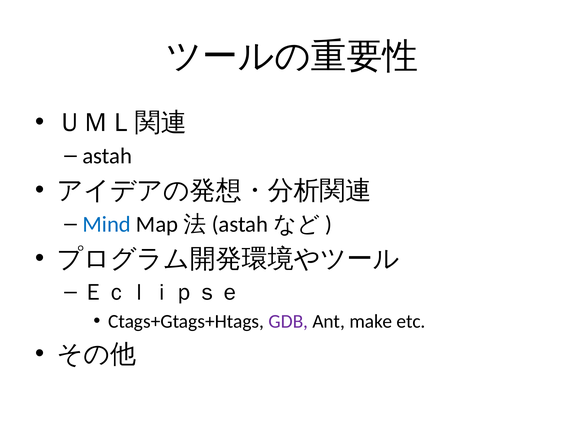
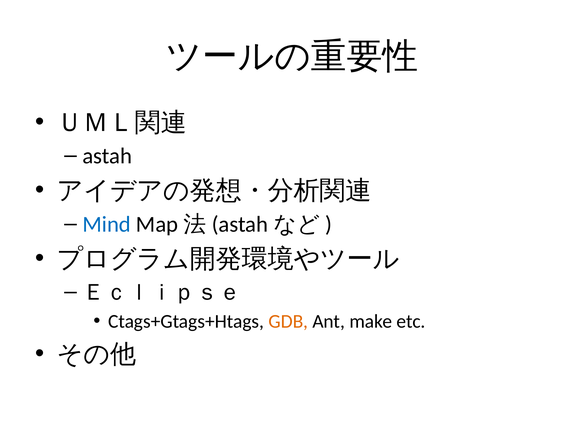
GDB colour: purple -> orange
